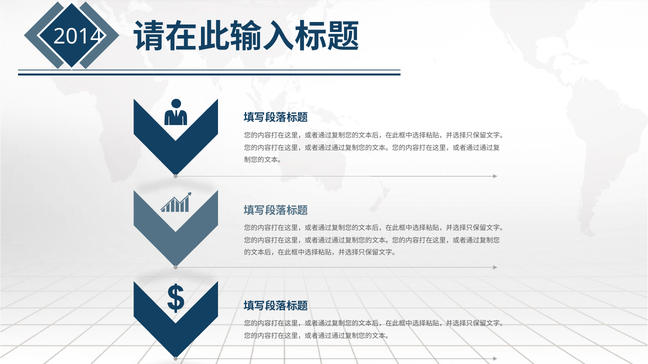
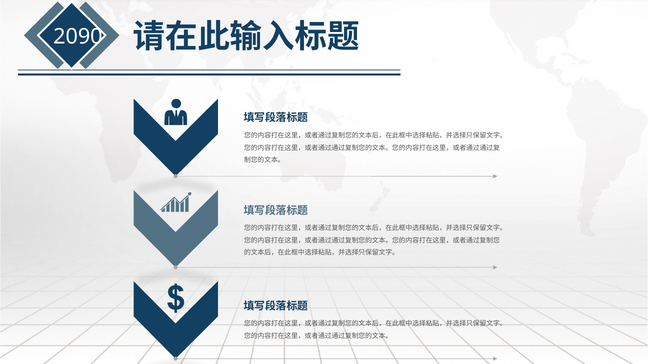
2014: 2014 -> 2090
